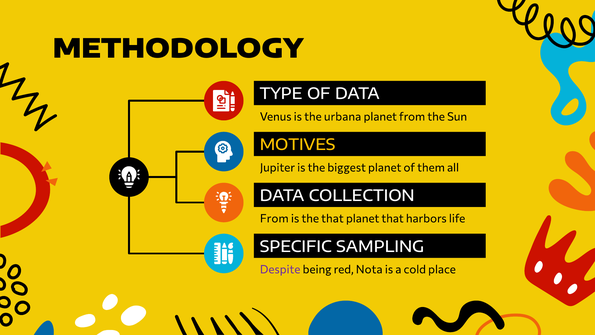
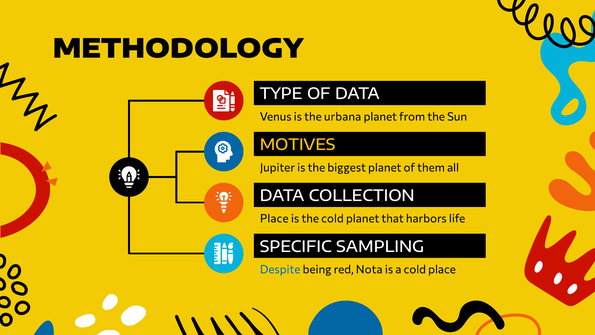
From at (274, 218): From -> Place
the that: that -> cold
Despite colour: purple -> blue
